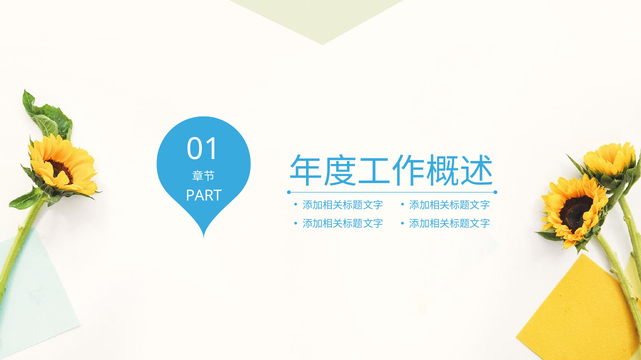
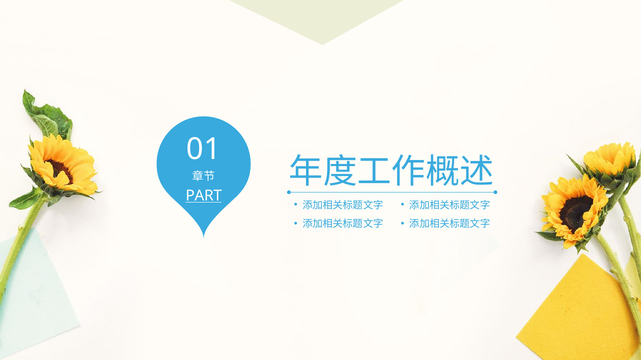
PART underline: none -> present
